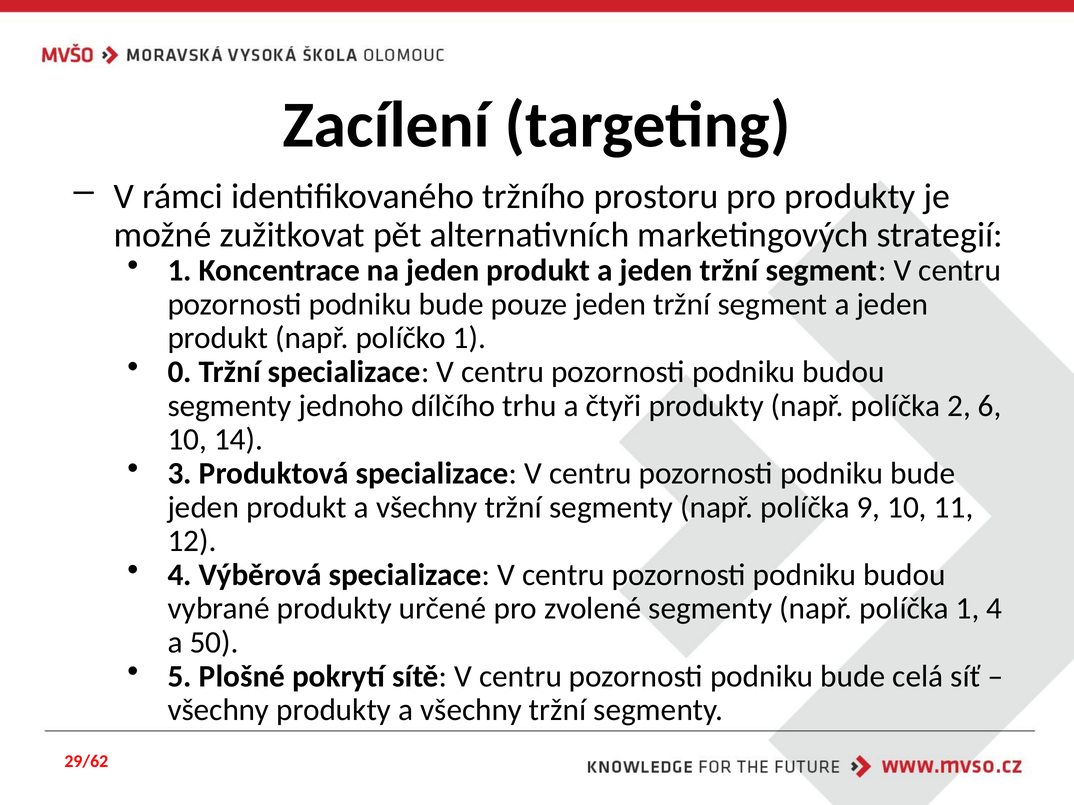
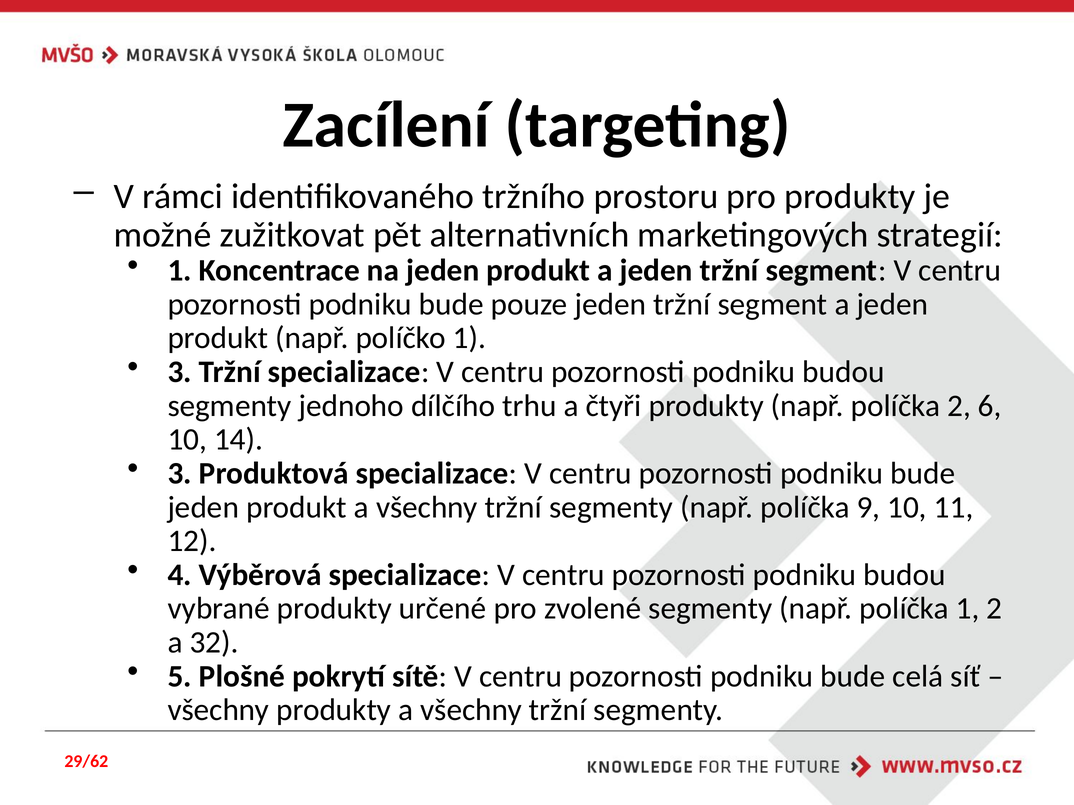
0 at (180, 372): 0 -> 3
1 4: 4 -> 2
50: 50 -> 32
